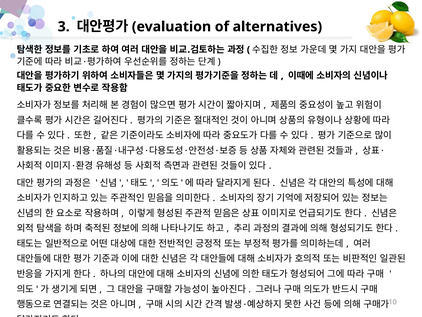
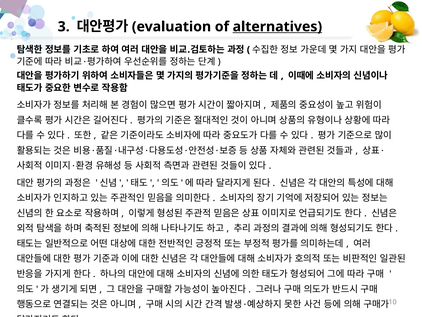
alternatives underline: none -> present
